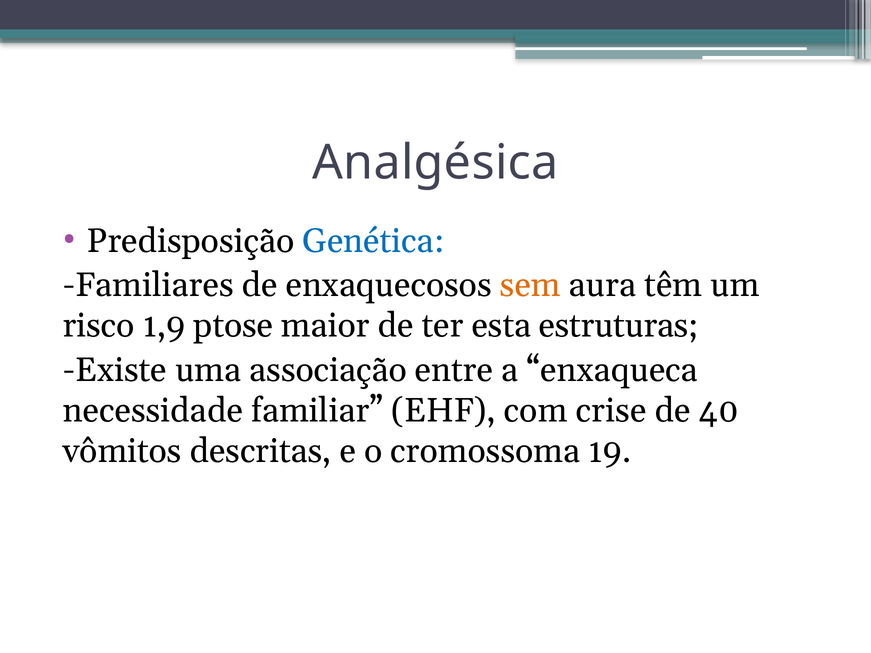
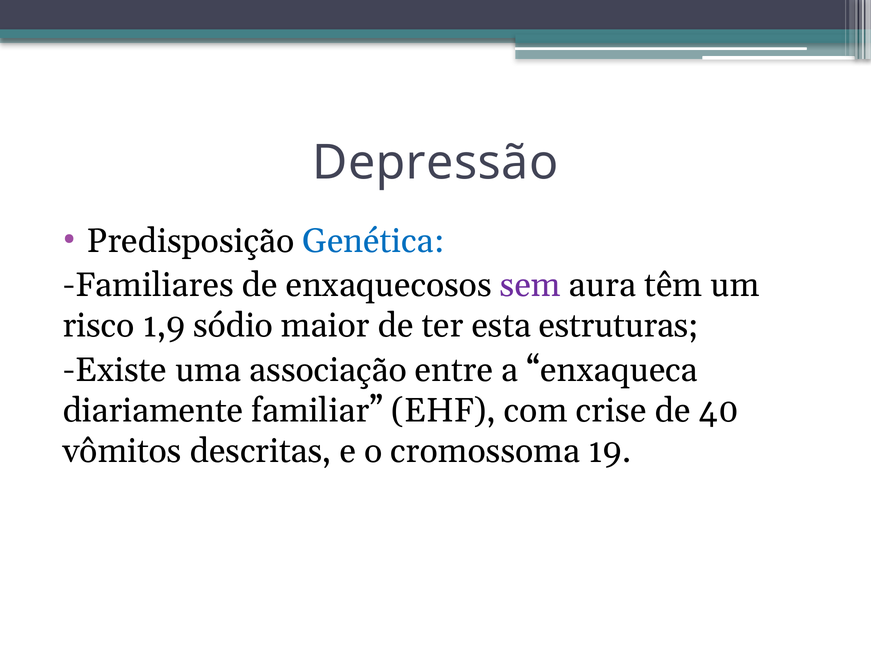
Analgésica: Analgésica -> Depressão
sem colour: orange -> purple
ptose: ptose -> sódio
necessidade: necessidade -> diariamente
